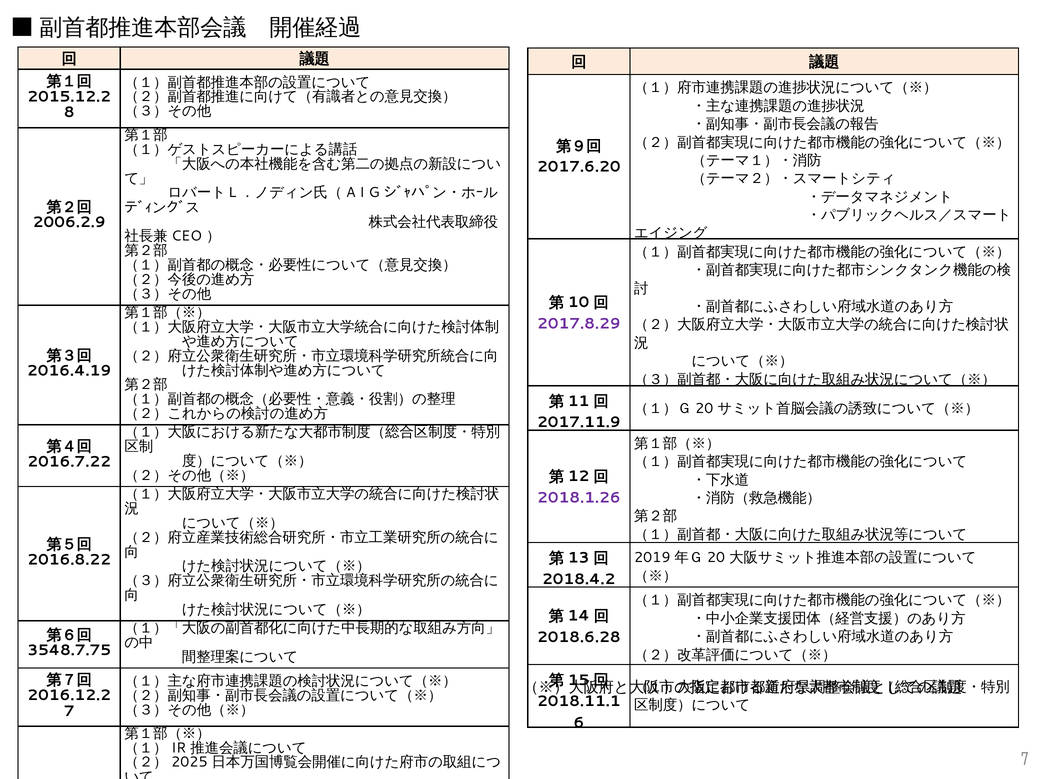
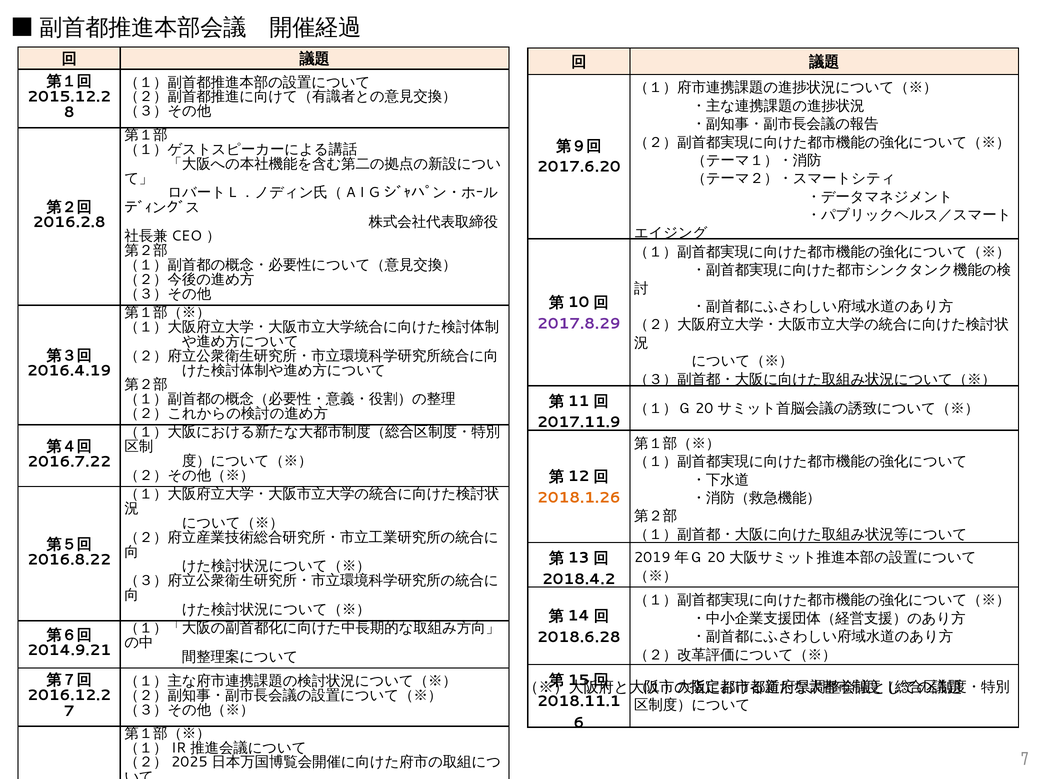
2006.2.9: 2006.2.9 -> 2016.2.8
2018.1.26 colour: purple -> orange
3548.7.75: 3548.7.75 -> 2014.9.21
